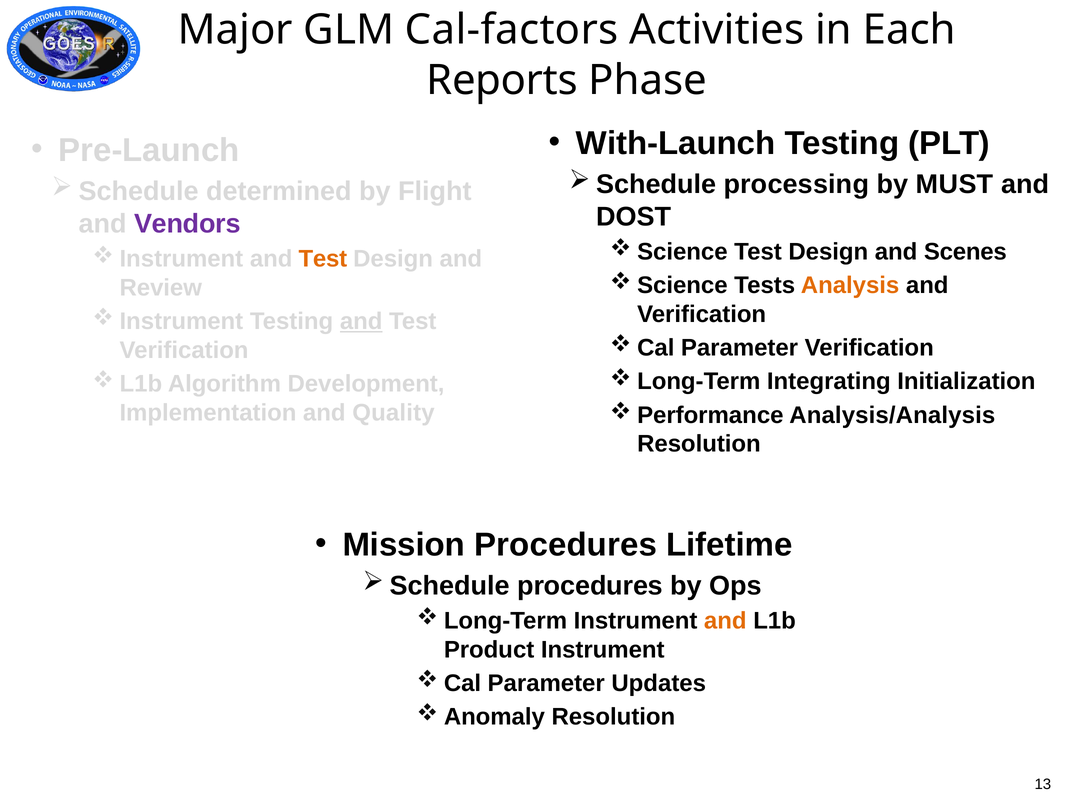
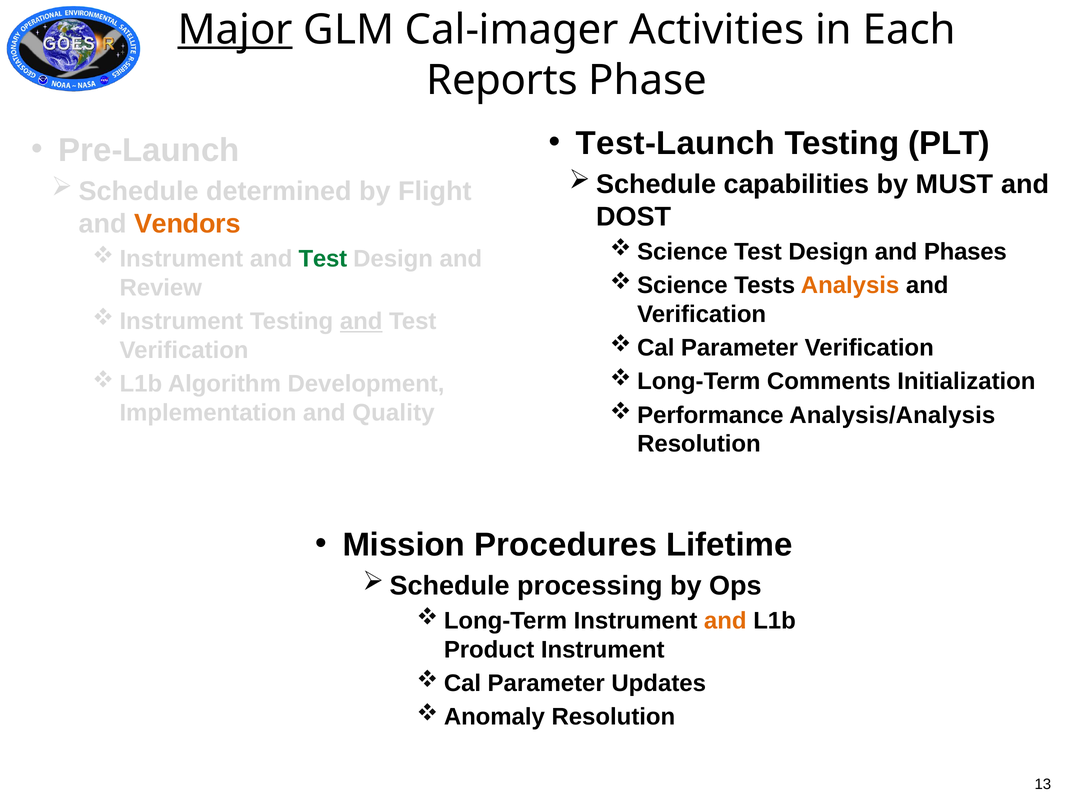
Major underline: none -> present
Cal-factors: Cal-factors -> Cal-imager
With-Launch: With-Launch -> Test-Launch
processing: processing -> capabilities
Vendors colour: purple -> orange
Scenes: Scenes -> Phases
Test at (323, 259) colour: orange -> green
Integrating: Integrating -> Comments
procedures at (590, 586): procedures -> processing
